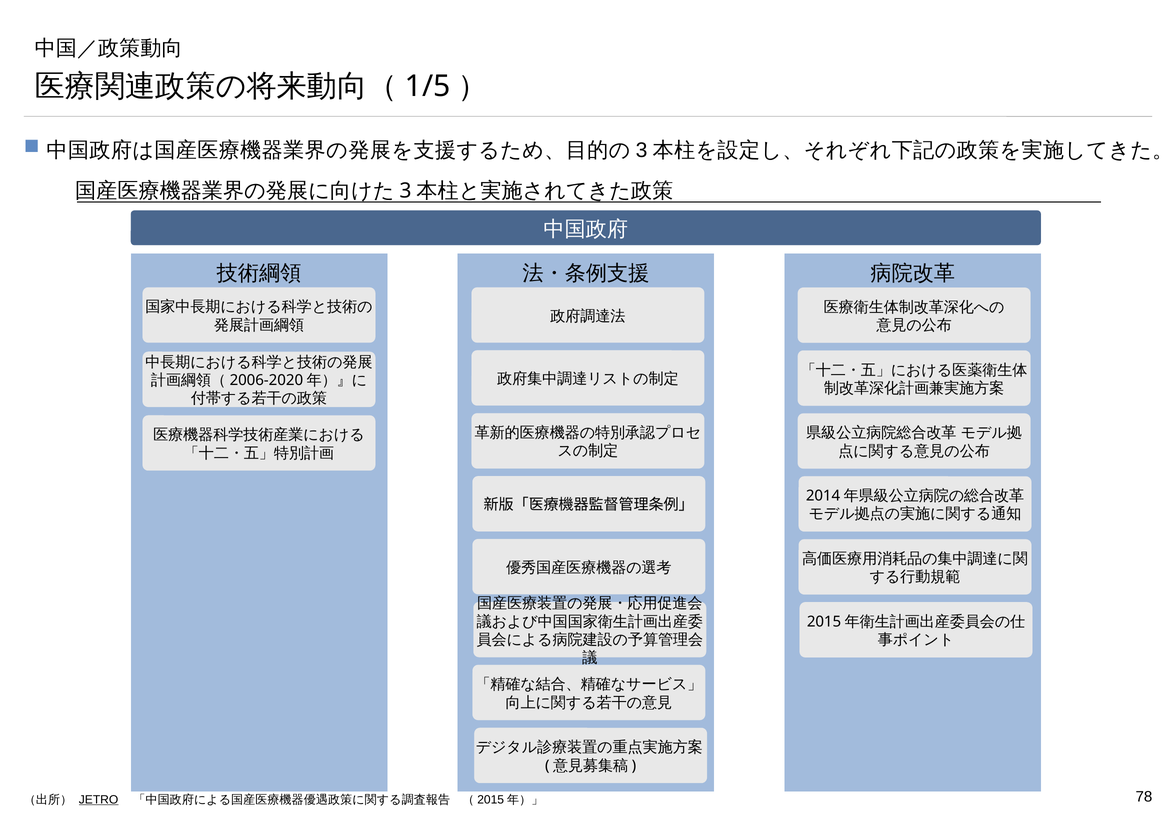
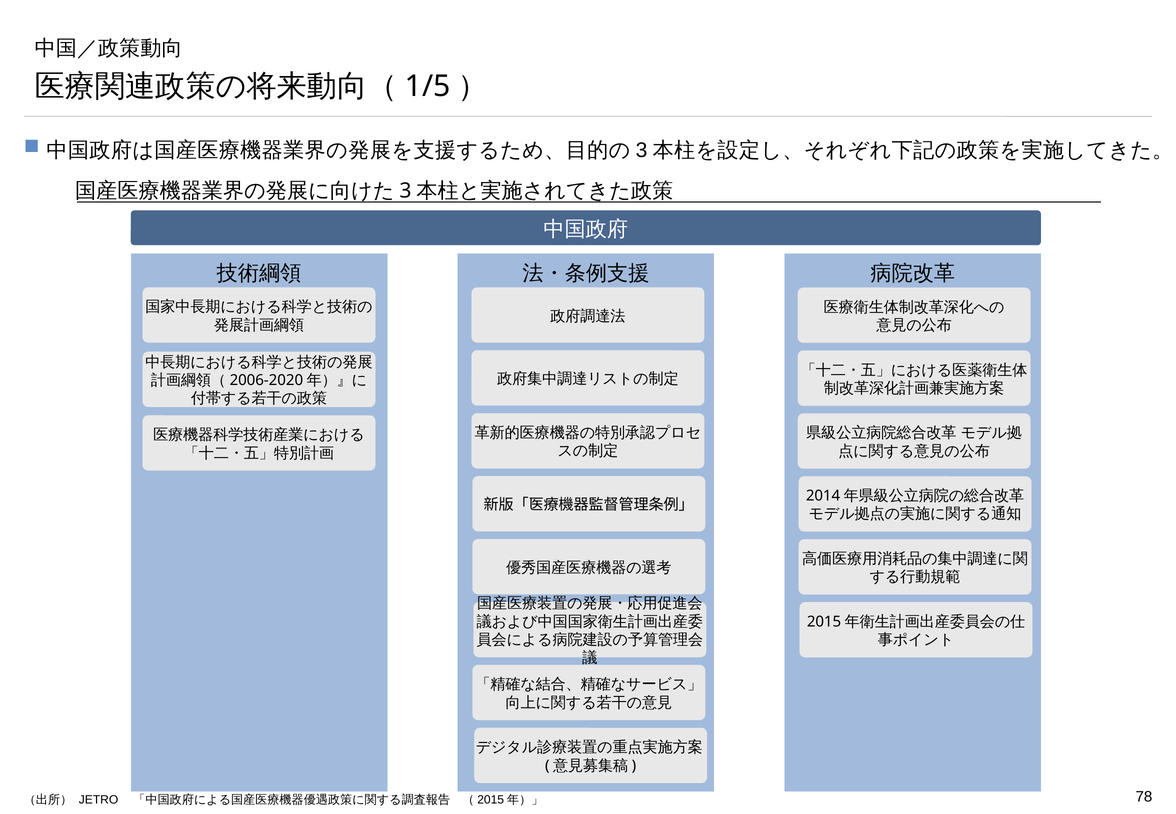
JETRO underline: present -> none
